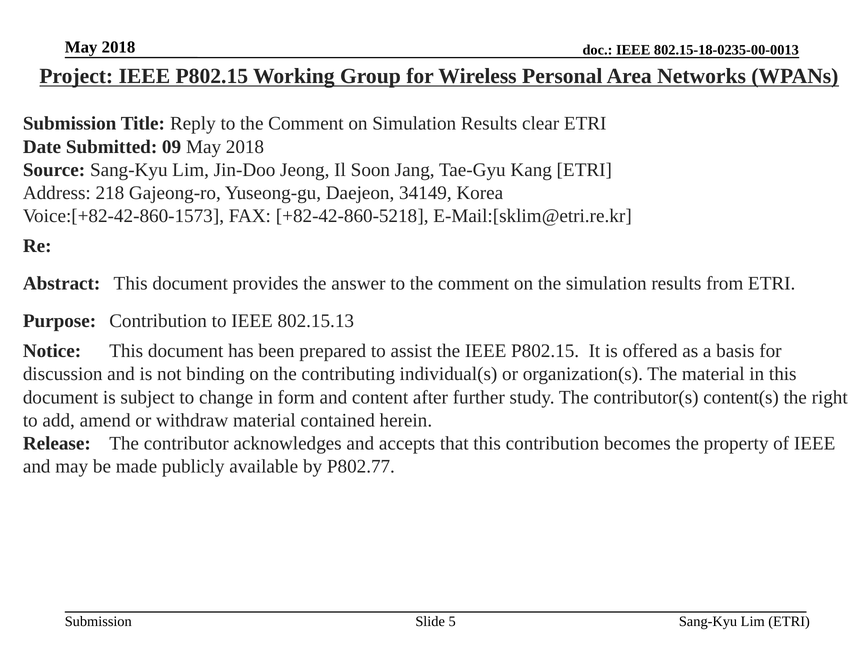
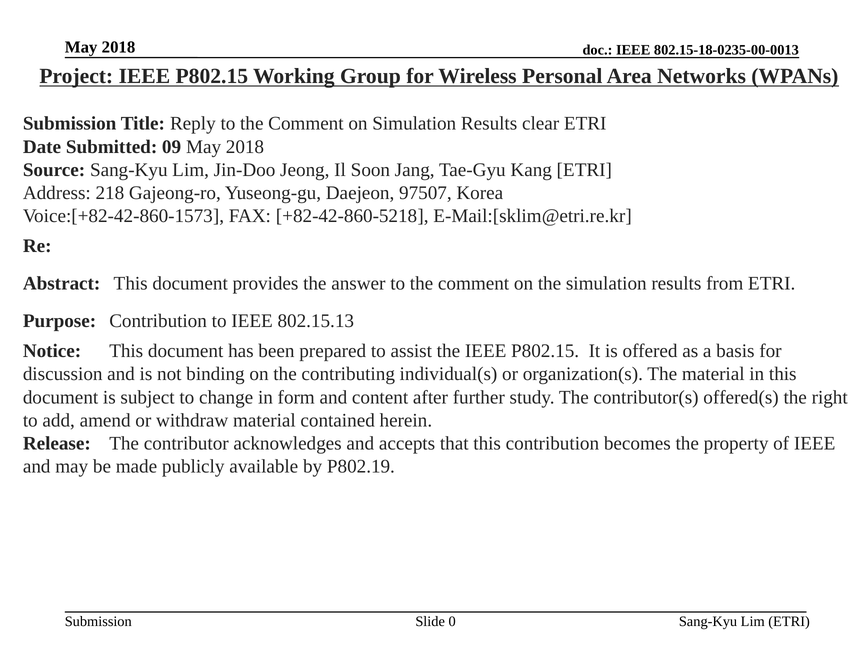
34149: 34149 -> 97507
content(s: content(s -> offered(s
P802.77: P802.77 -> P802.19
5: 5 -> 0
